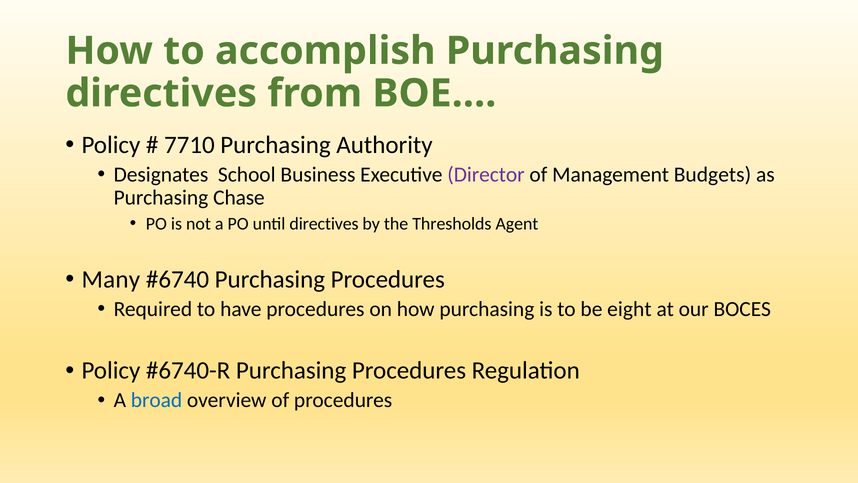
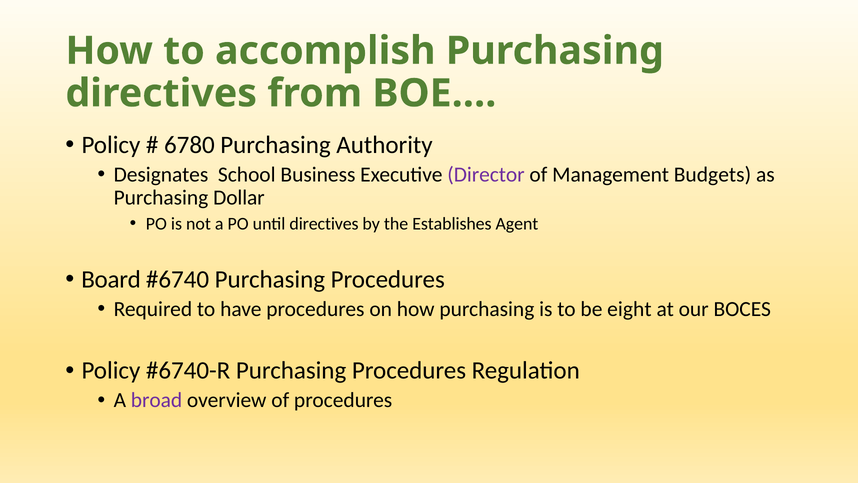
7710: 7710 -> 6780
Chase: Chase -> Dollar
Thresholds: Thresholds -> Establishes
Many: Many -> Board
broad colour: blue -> purple
